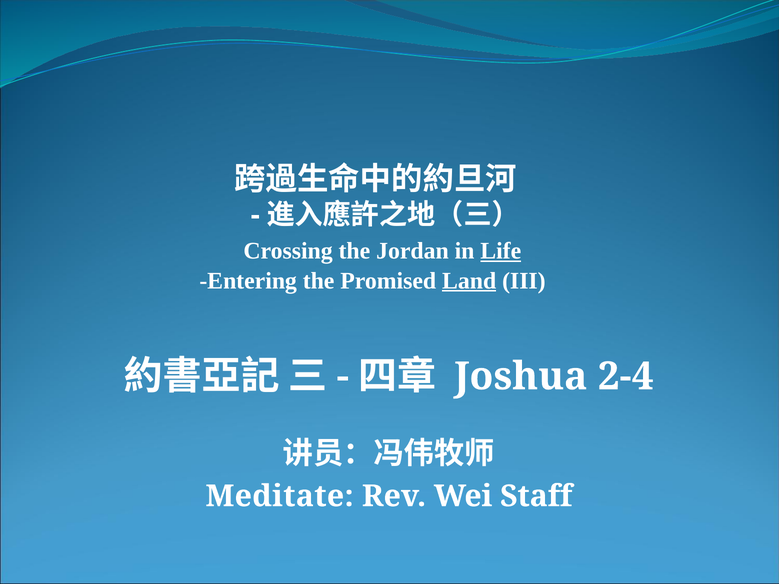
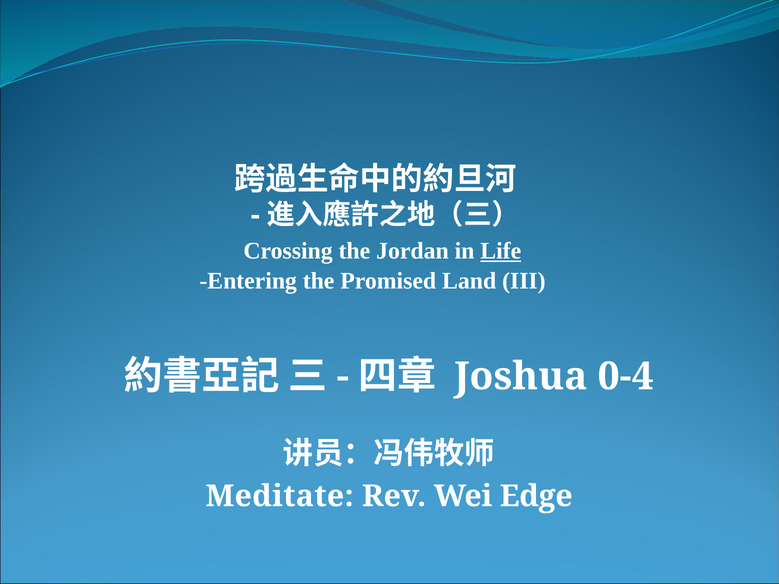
Land underline: present -> none
2-4: 2-4 -> 0-4
Staff: Staff -> Edge
